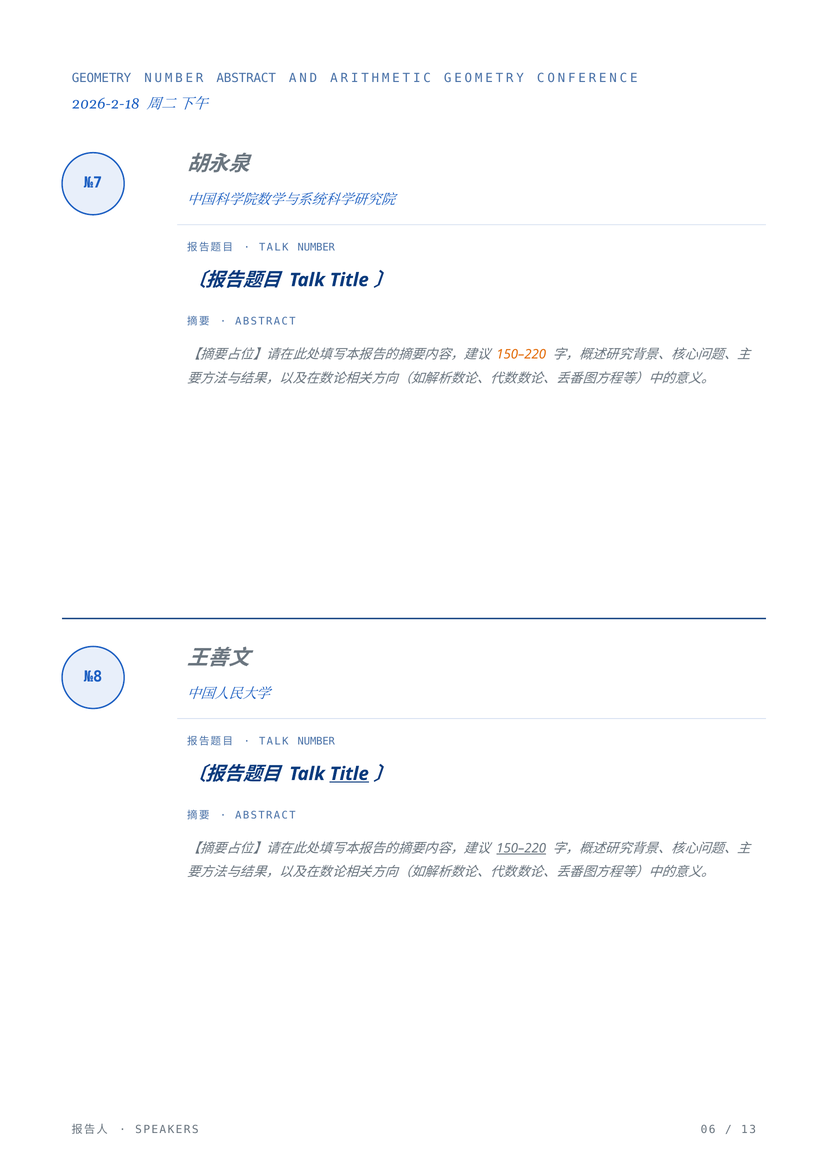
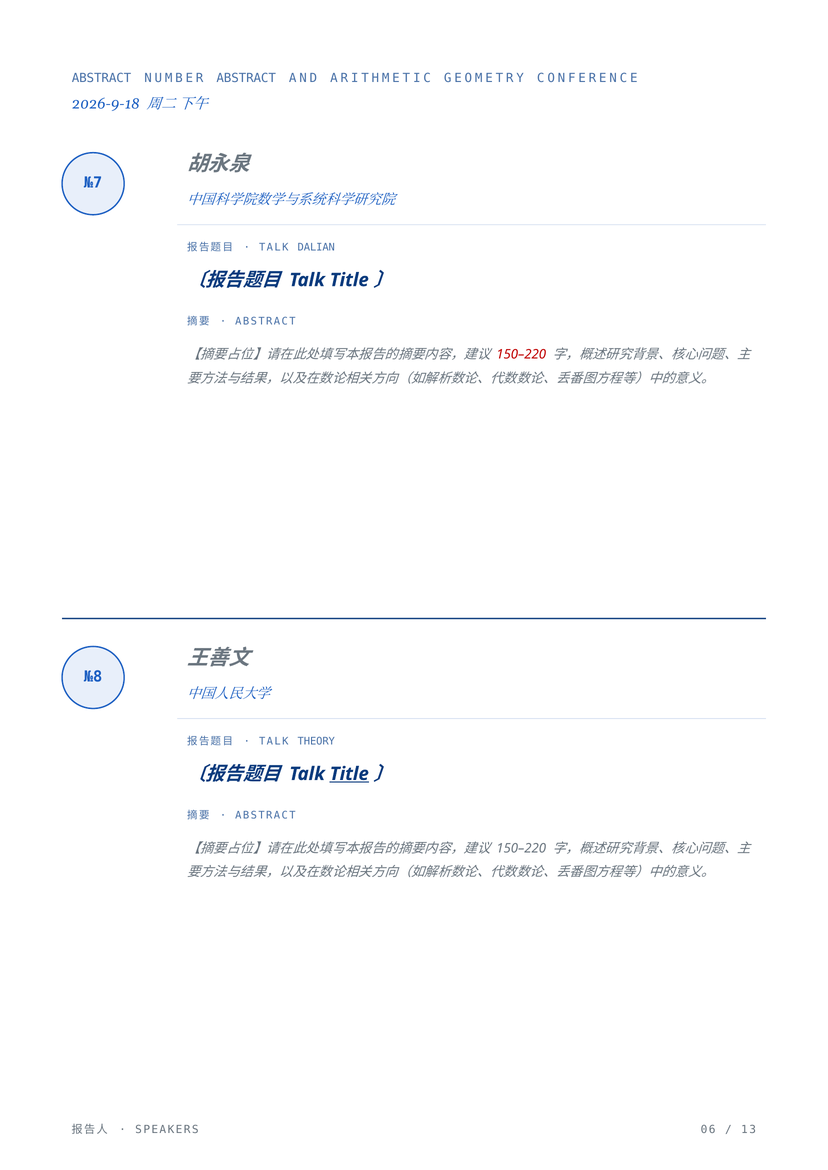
GEOMETRY at (102, 78): GEOMETRY -> ABSTRACT
2026-2-18: 2026-2-18 -> 2026-9-18
NUMBER at (316, 248): NUMBER -> DALIAN
150–220 at (521, 355) colour: orange -> red
NUMBER at (316, 742): NUMBER -> THEORY
150–220 at (521, 849) underline: present -> none
